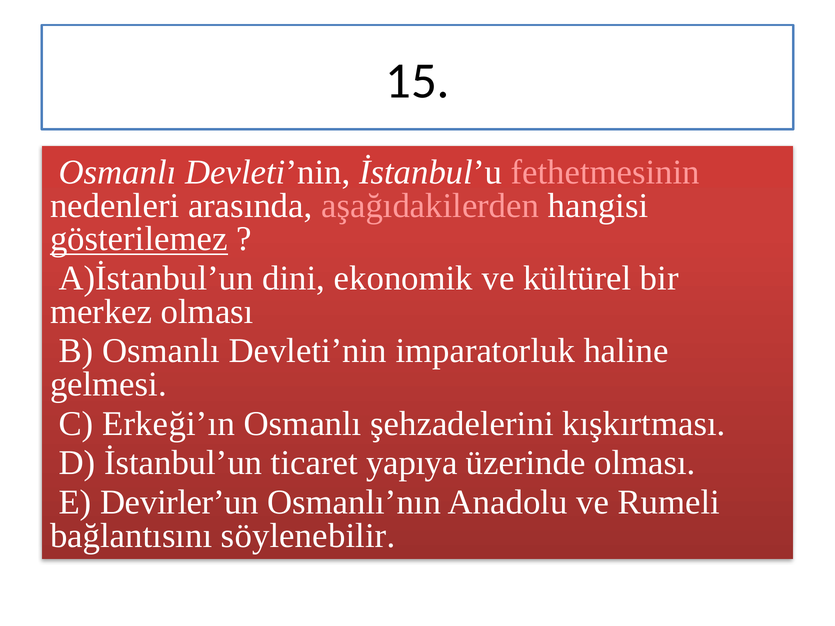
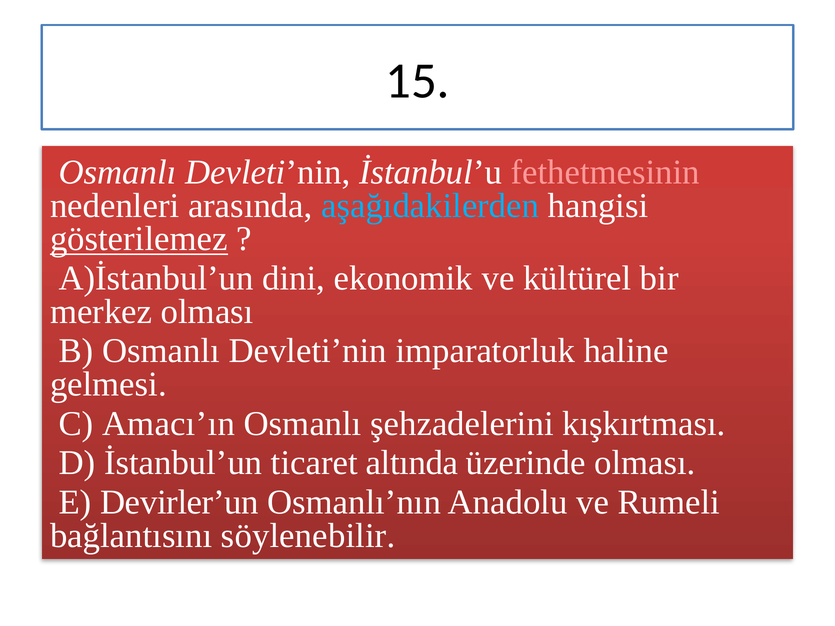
aşağıdakilerden colour: pink -> light blue
Erkeği’ın: Erkeği’ın -> Amacı’ın
yapıya: yapıya -> altında
